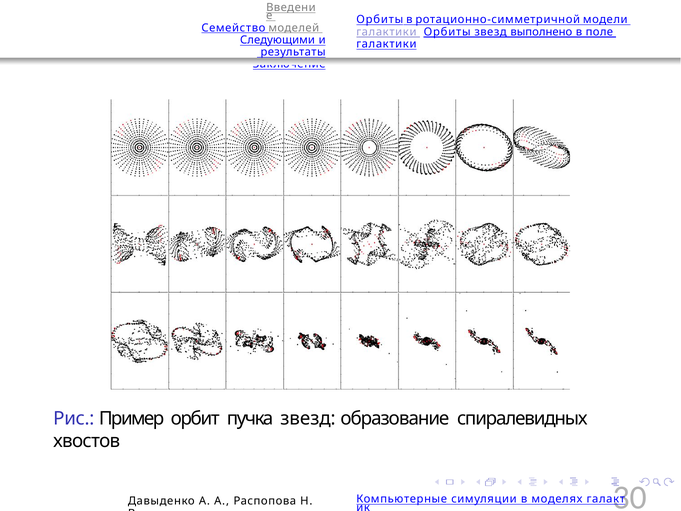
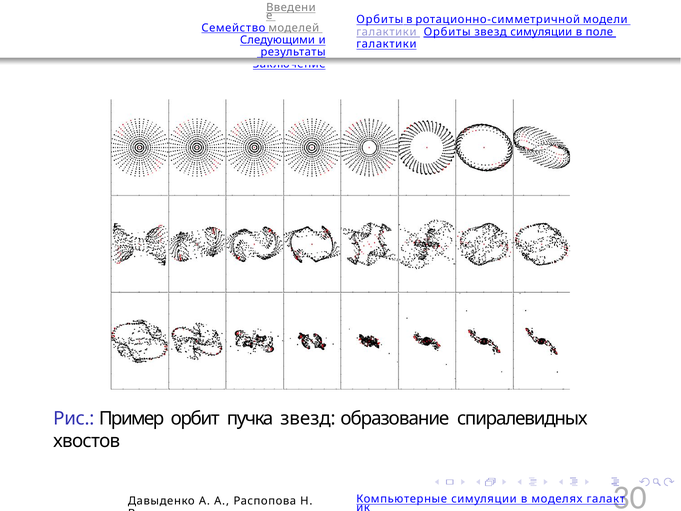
звезд выполнено: выполнено -> симуляции
